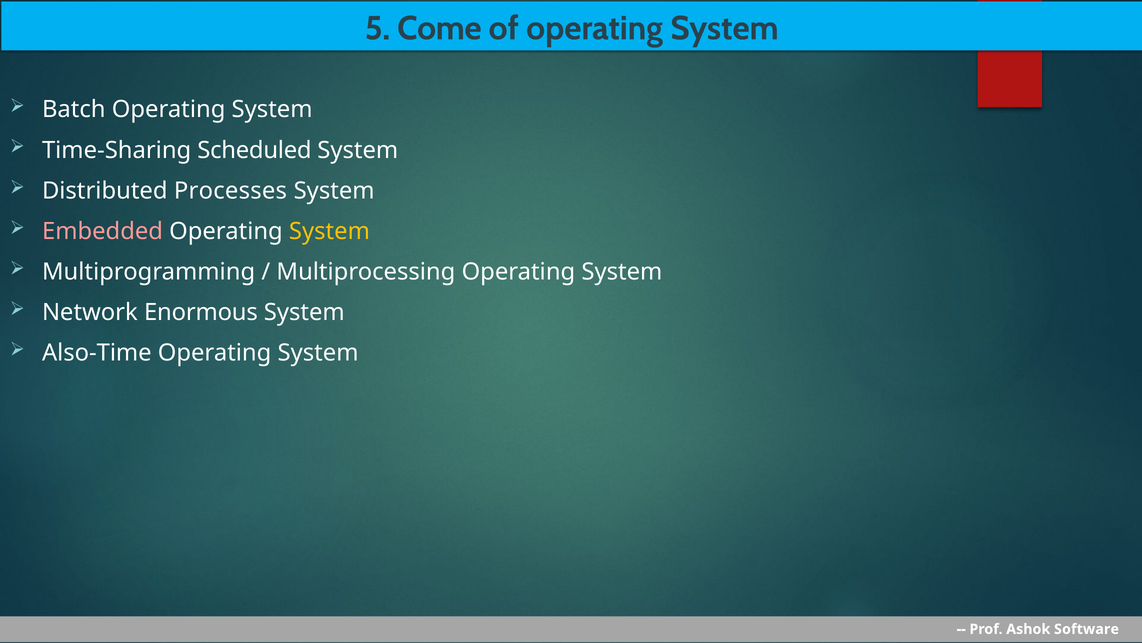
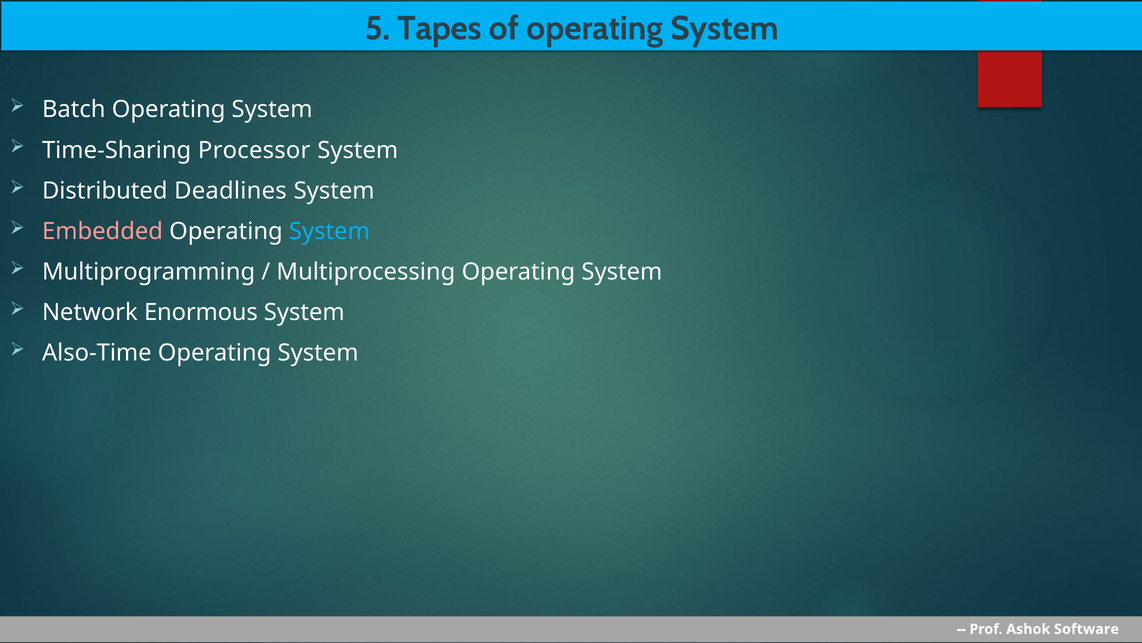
Come: Come -> Tapes
Scheduled: Scheduled -> Processor
Processes: Processes -> Deadlines
System at (329, 231) colour: yellow -> light blue
